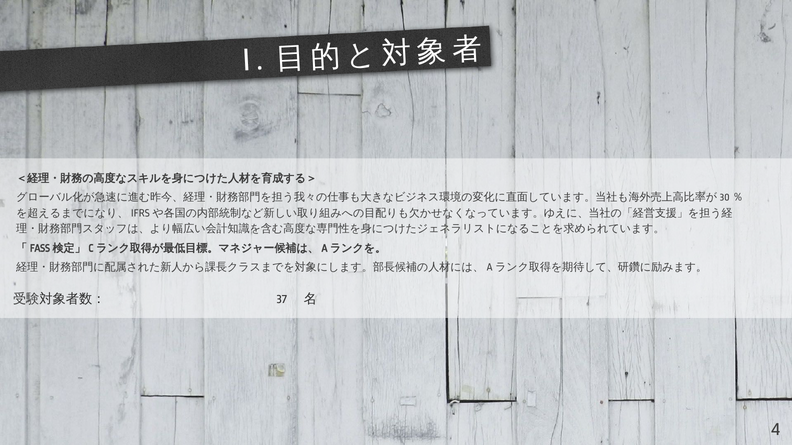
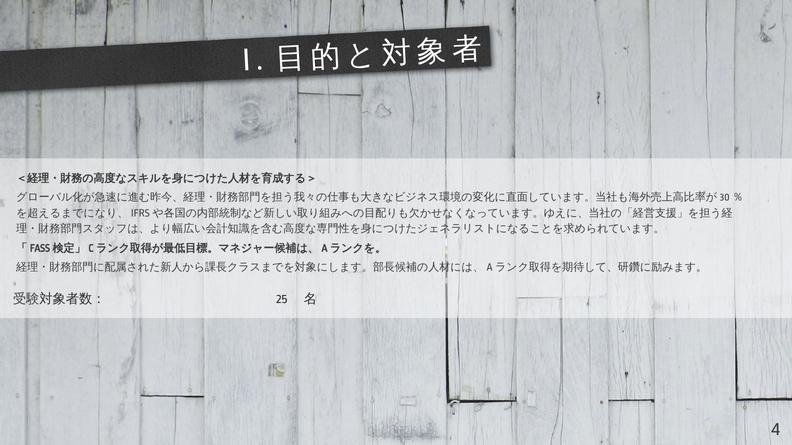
37: 37 -> 25
